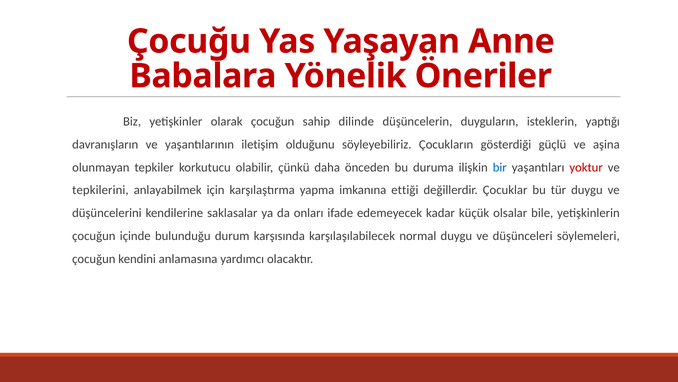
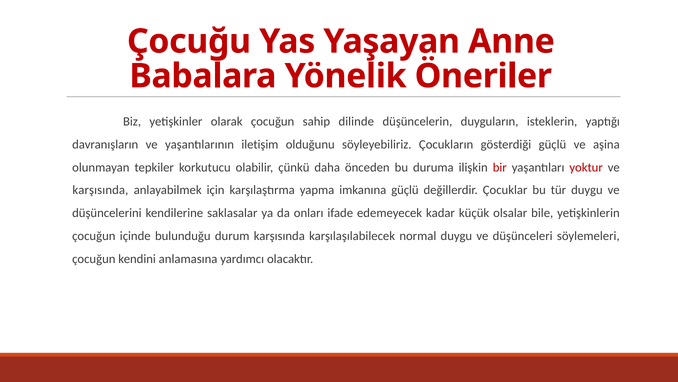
bir colour: blue -> red
tepkilerini at (100, 190): tepkilerini -> karşısında
imkanına ettiği: ettiği -> güçlü
